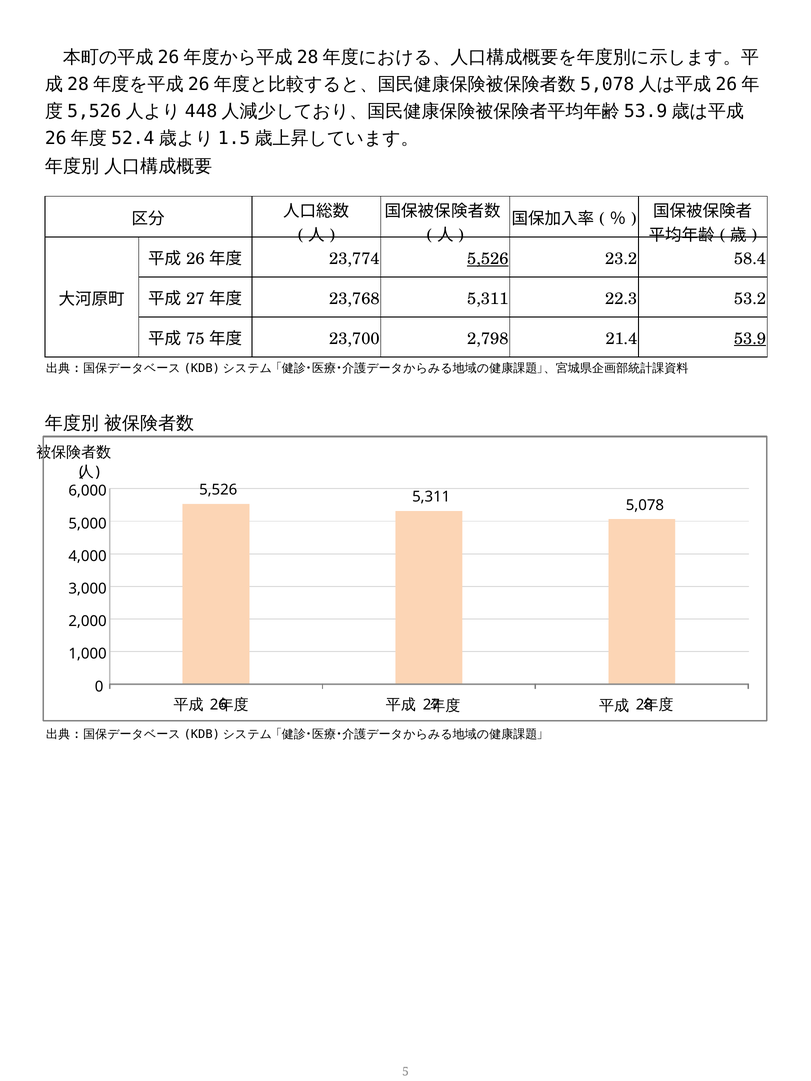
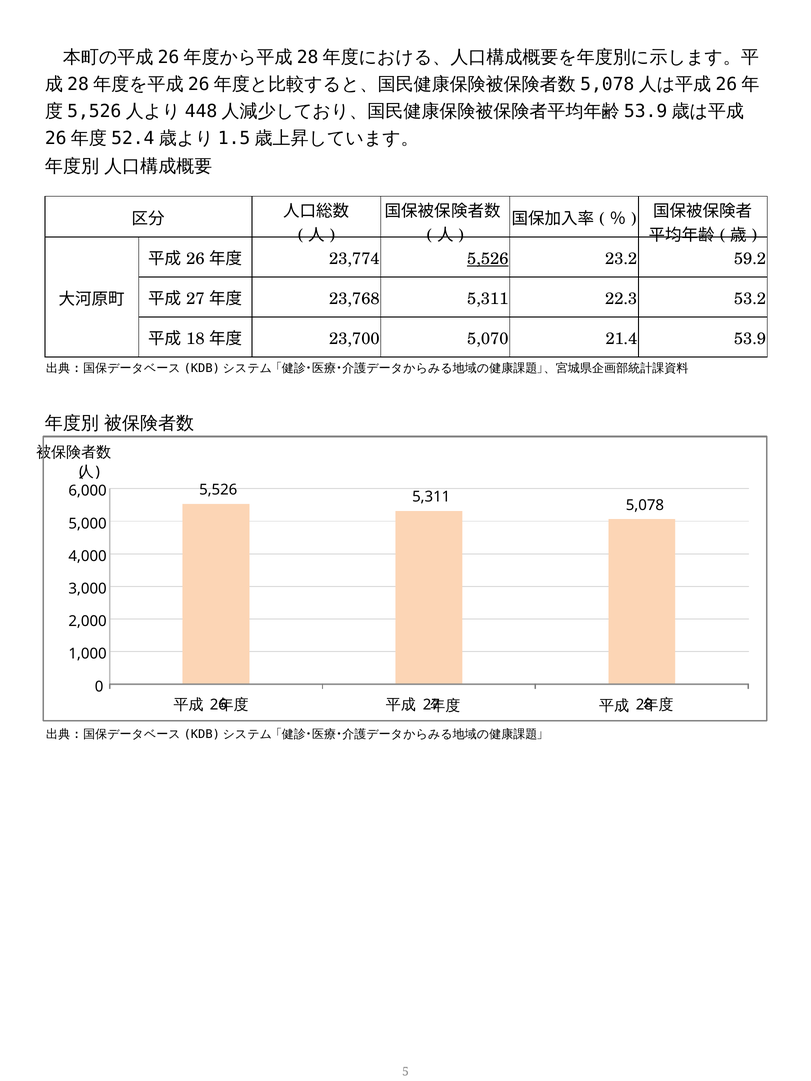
58.4: 58.4 -> 59.2
75: 75 -> 18
2,798: 2,798 -> 5,070
53.9 underline: present -> none
